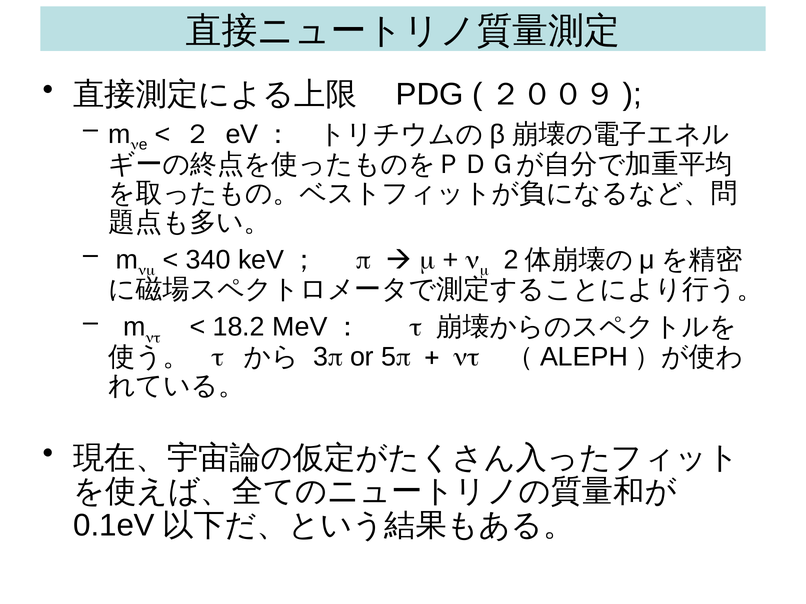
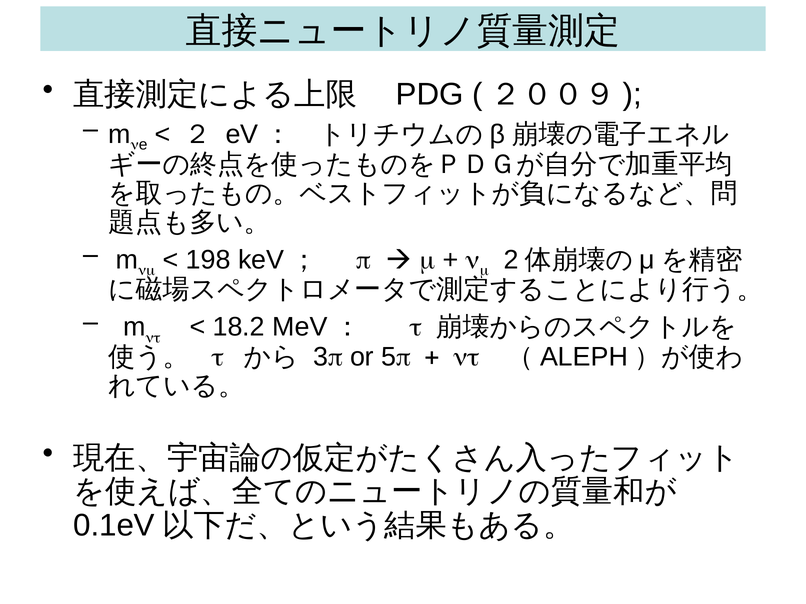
340: 340 -> 198
